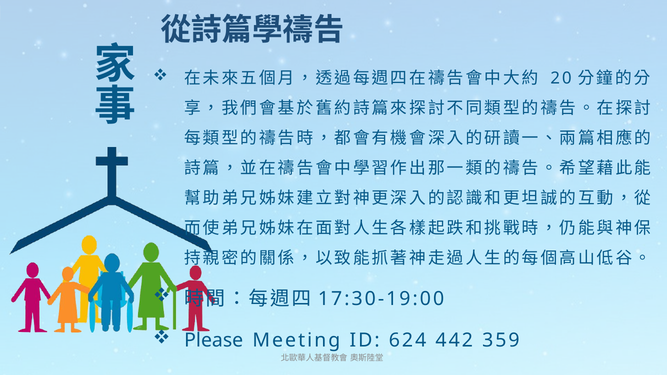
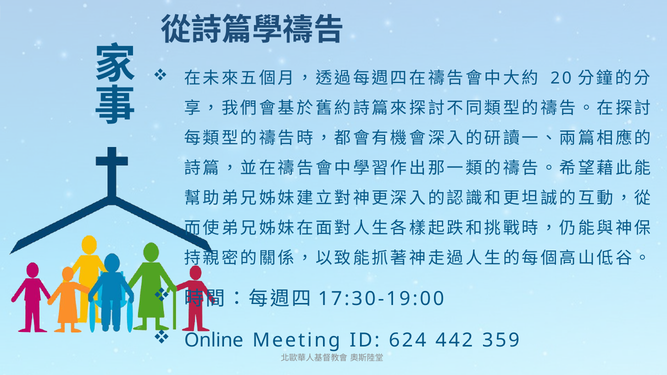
Please: Please -> Online
